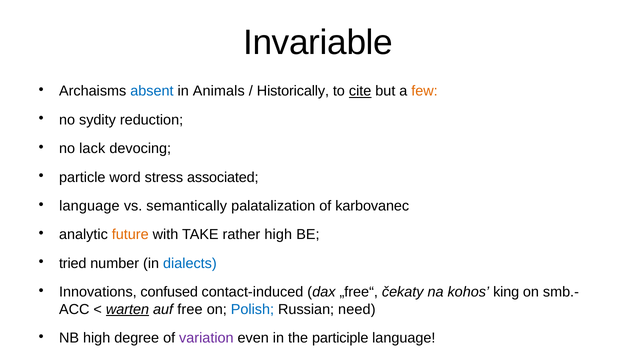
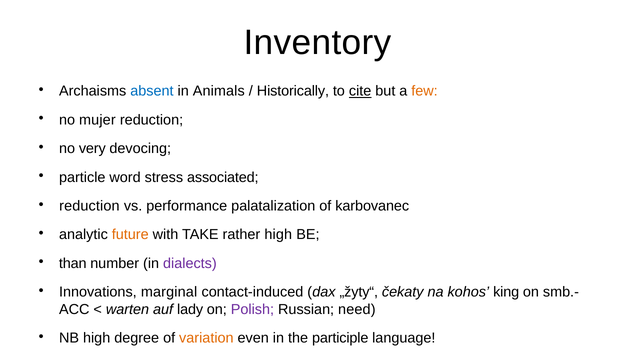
Invariable: Invariable -> Inventory
sydity: sydity -> mujer
lack: lack -> very
language at (89, 206): language -> reduction
semantically: semantically -> performance
tried: tried -> than
dialects colour: blue -> purple
confused: confused -> marginal
„free“: „free“ -> „žyty“
warten underline: present -> none
free: free -> lady
Polish colour: blue -> purple
variation colour: purple -> orange
